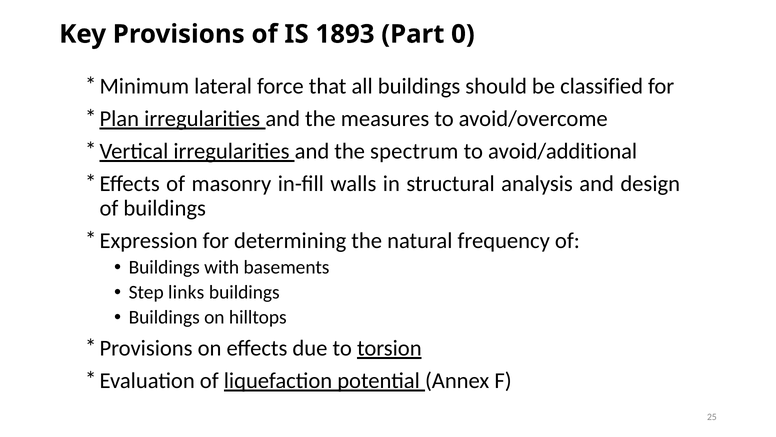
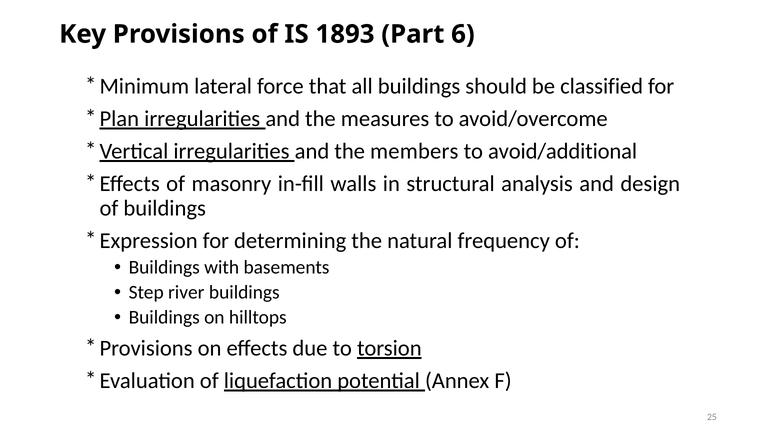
0: 0 -> 6
spectrum: spectrum -> members
links: links -> river
